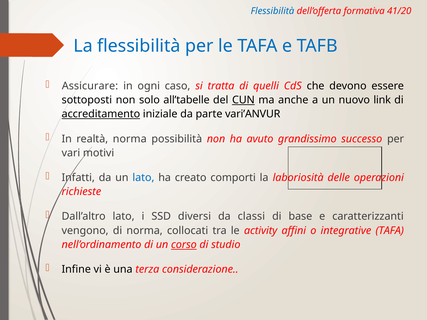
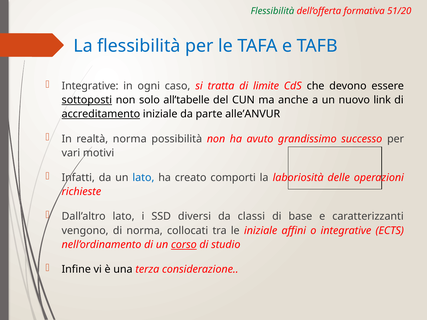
Flessibilità at (273, 11) colour: blue -> green
41/20: 41/20 -> 51/20
Assicurare at (90, 86): Assicurare -> Integrative
quelli: quelli -> limite
sottoposti underline: none -> present
CUN underline: present -> none
vari’ANVUR: vari’ANVUR -> alle’ANVUR
le activity: activity -> iniziale
integrative TAFA: TAFA -> ECTS
